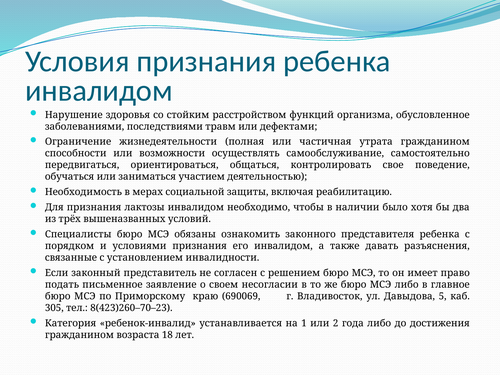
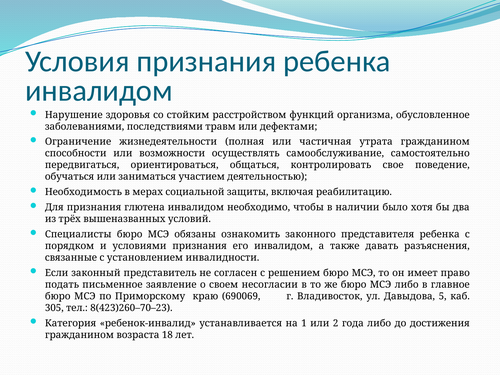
лактозы: лактозы -> глютена
